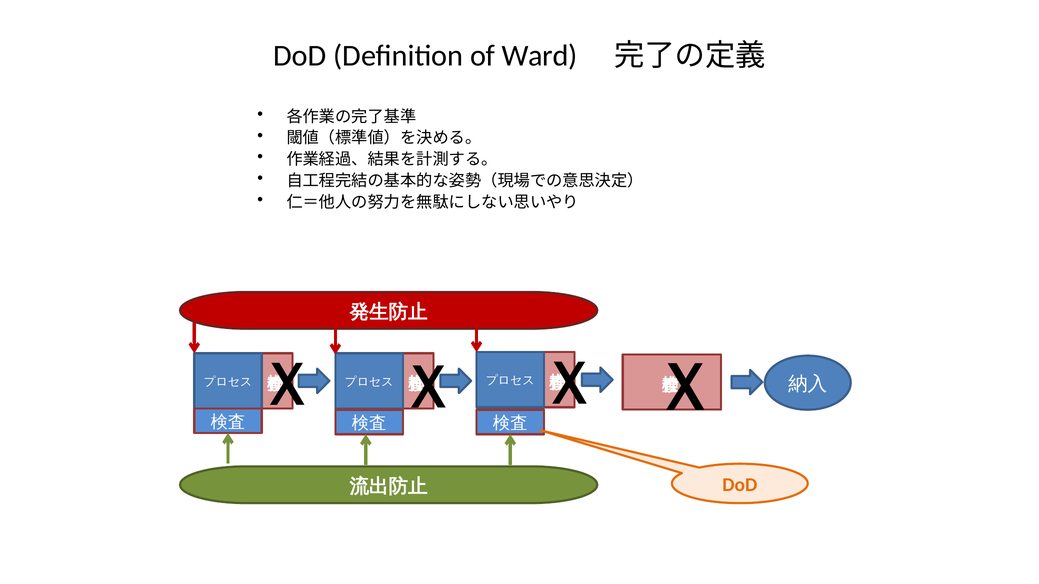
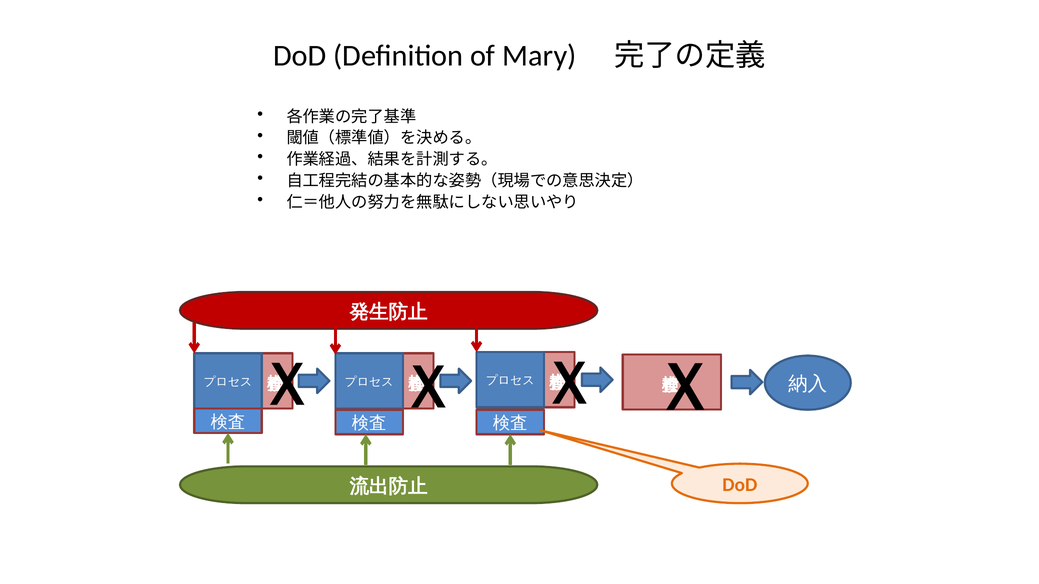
Ward: Ward -> Mary
